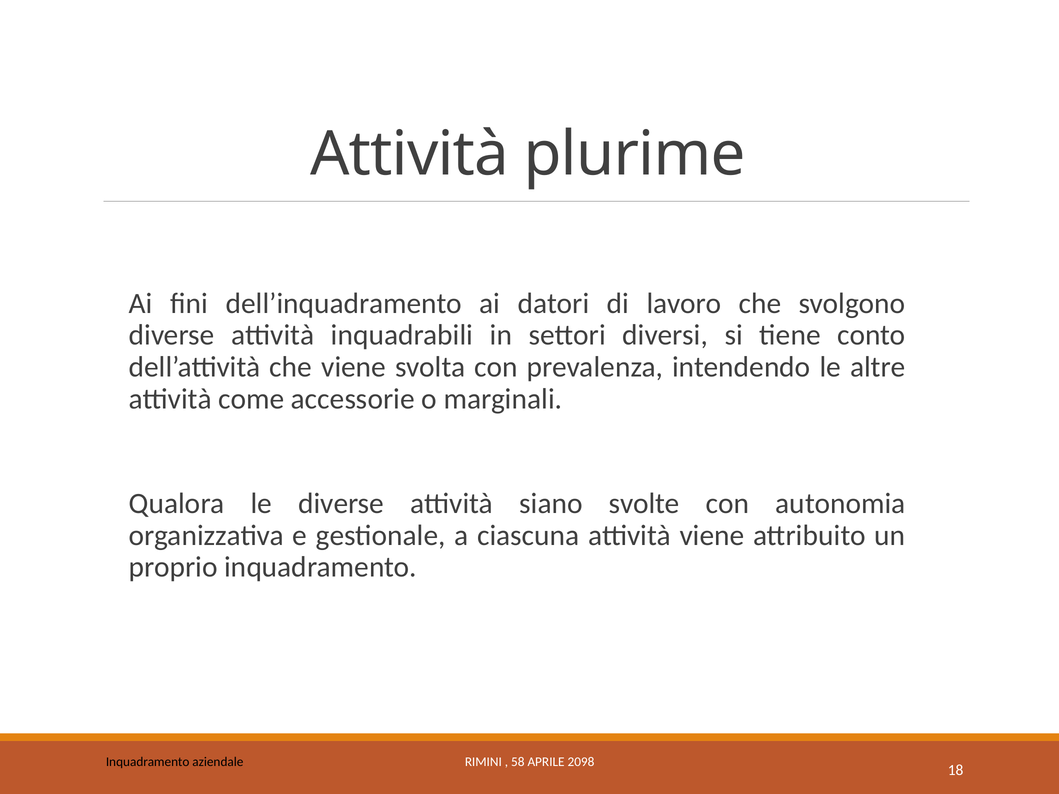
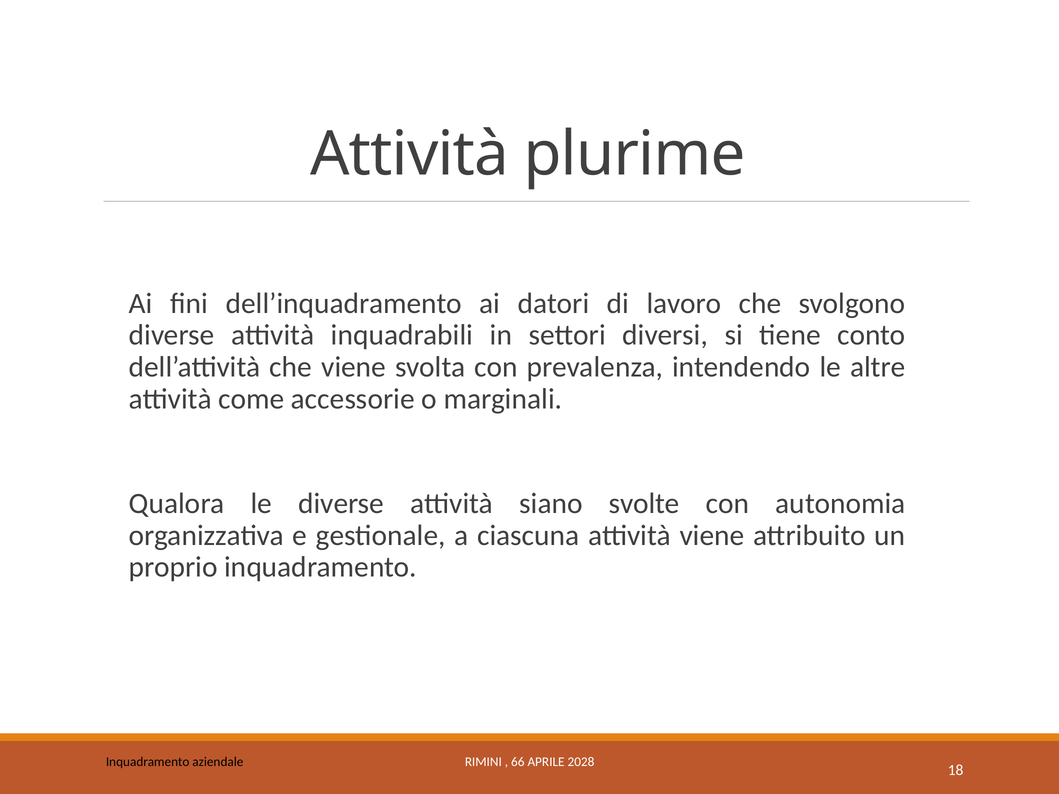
58: 58 -> 66
2098: 2098 -> 2028
